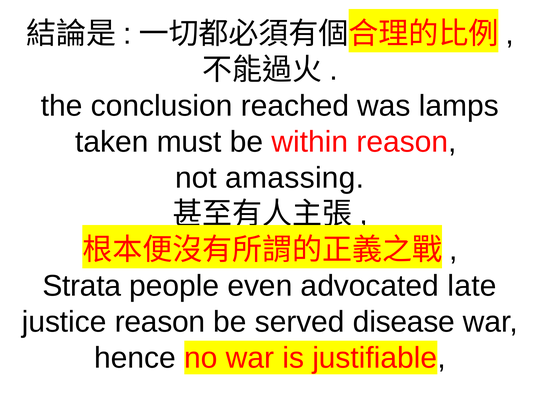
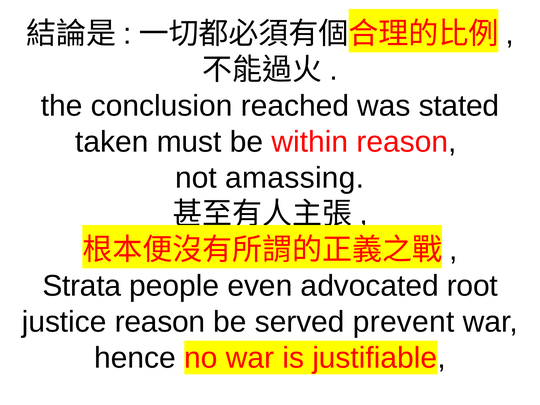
lamps: lamps -> stated
late: late -> root
disease: disease -> prevent
